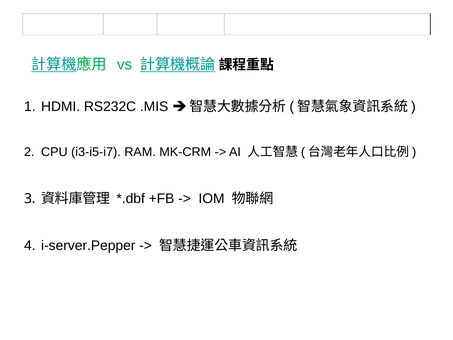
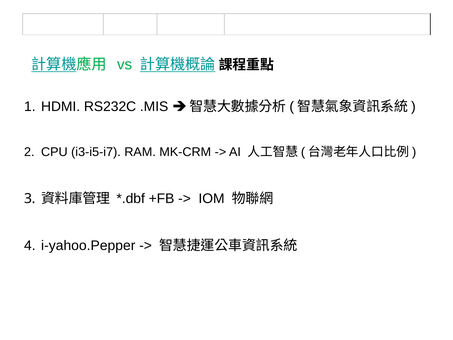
i-server.Pepper: i-server.Pepper -> i-yahoo.Pepper
